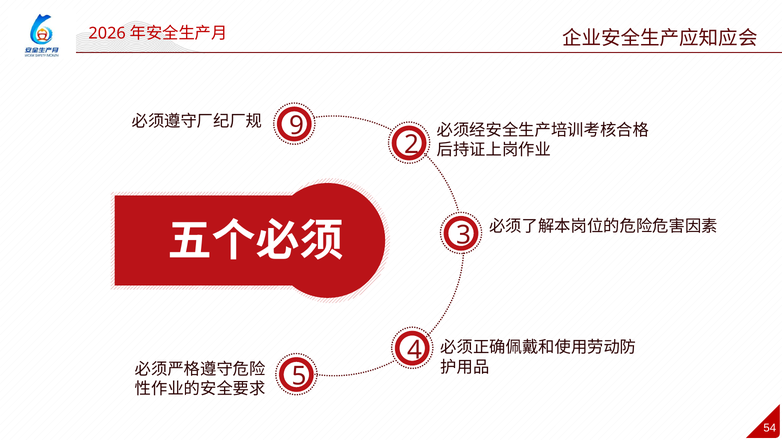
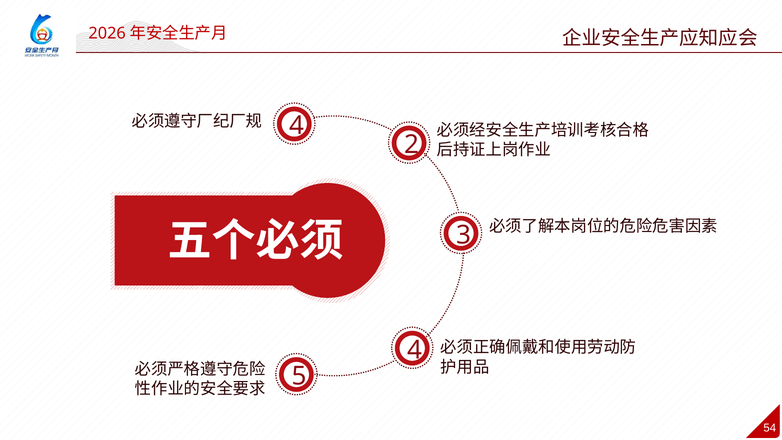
9 at (297, 126): 9 -> 4
